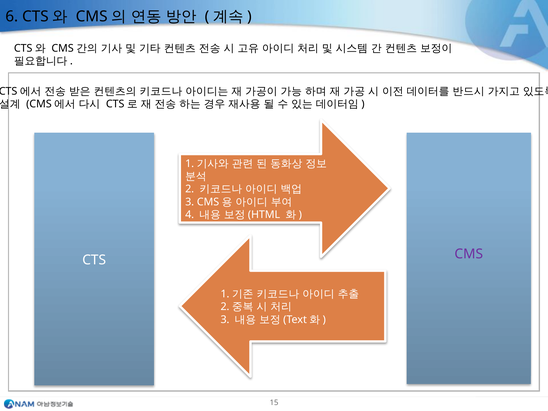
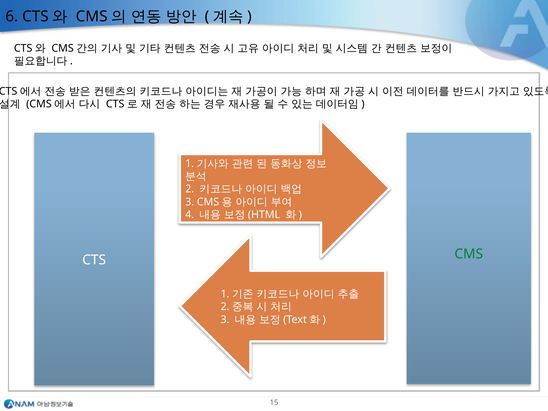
CMS colour: purple -> green
